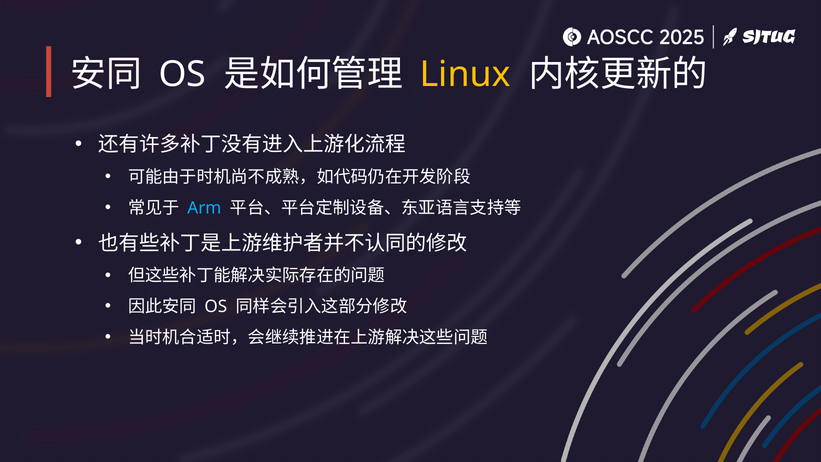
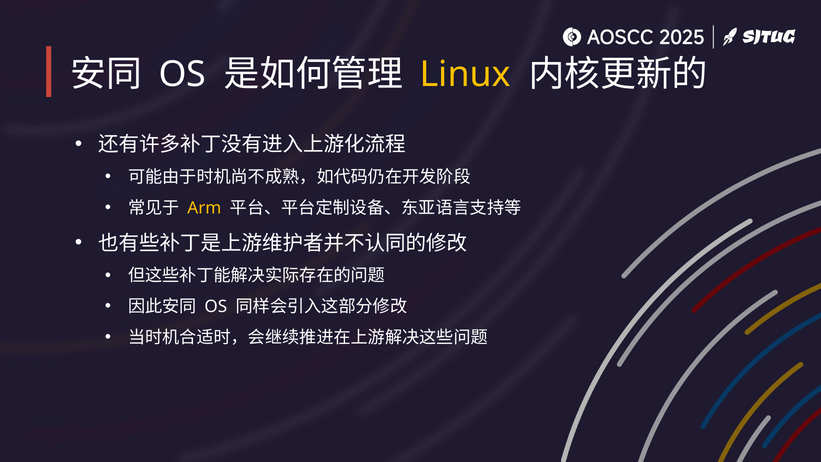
Arm colour: light blue -> yellow
